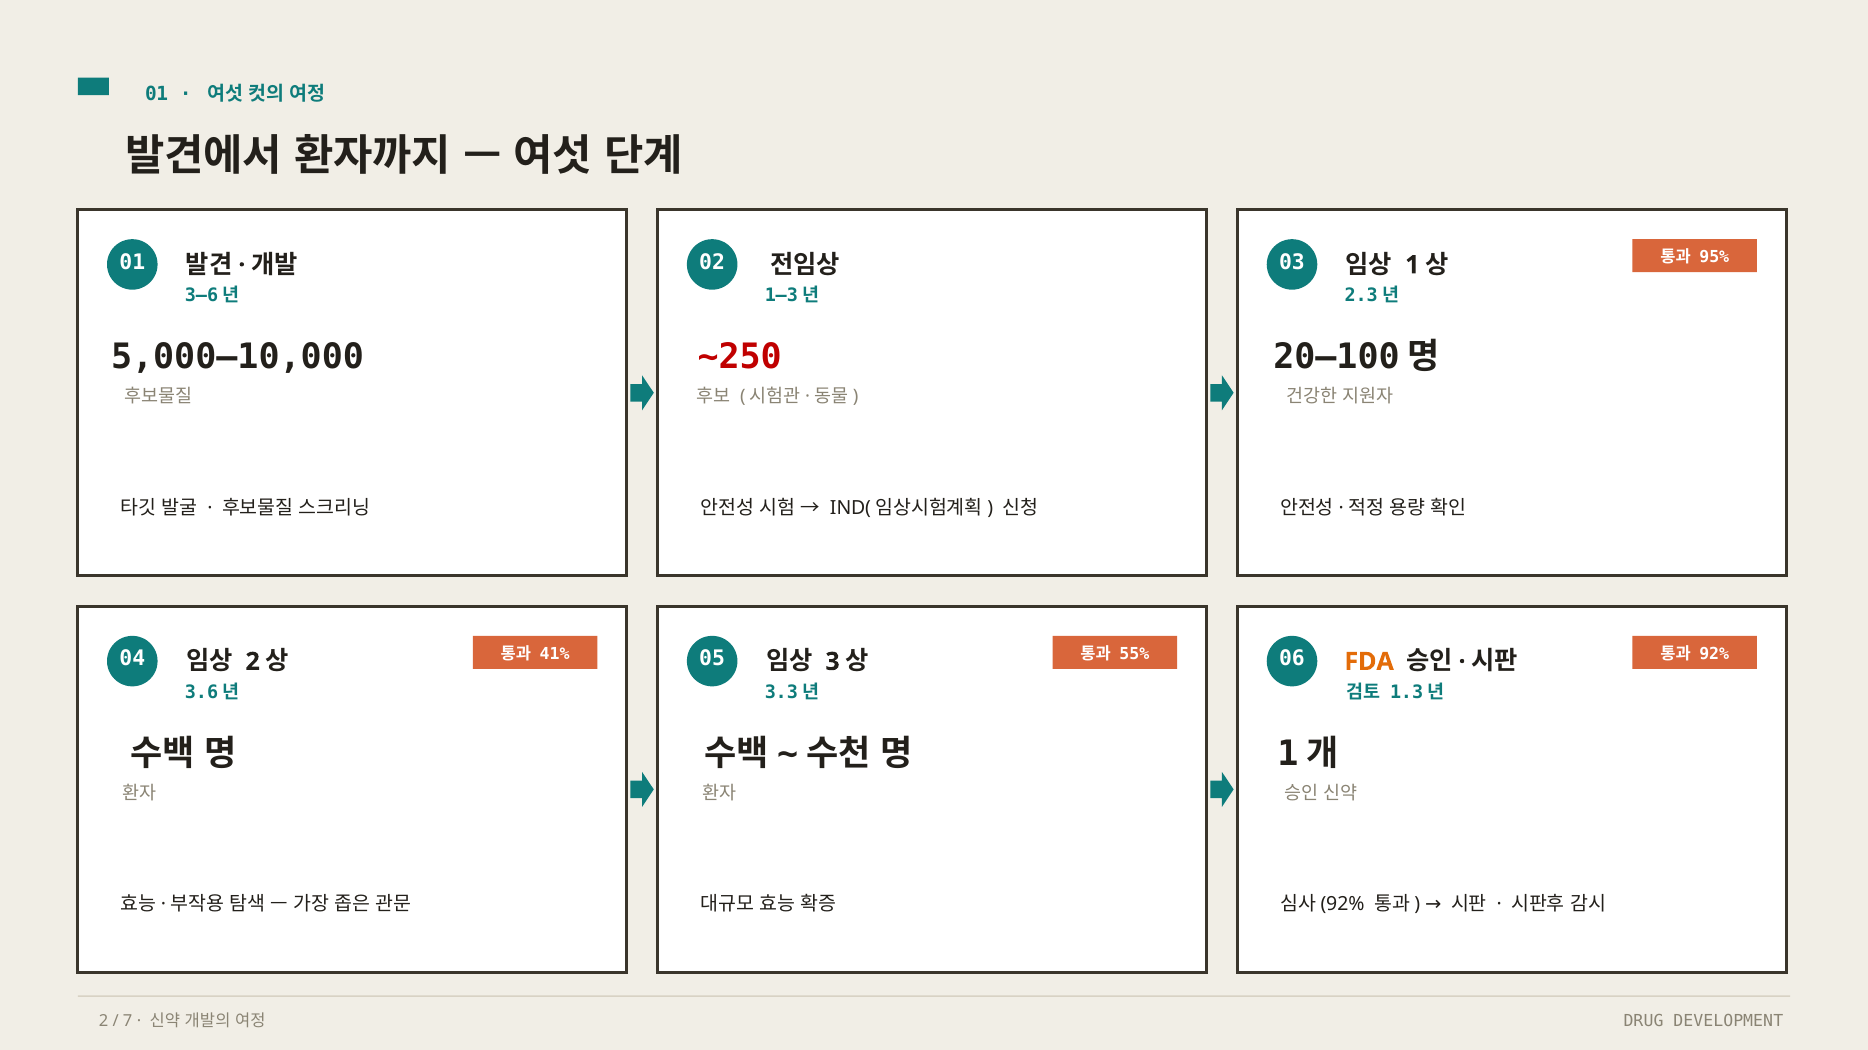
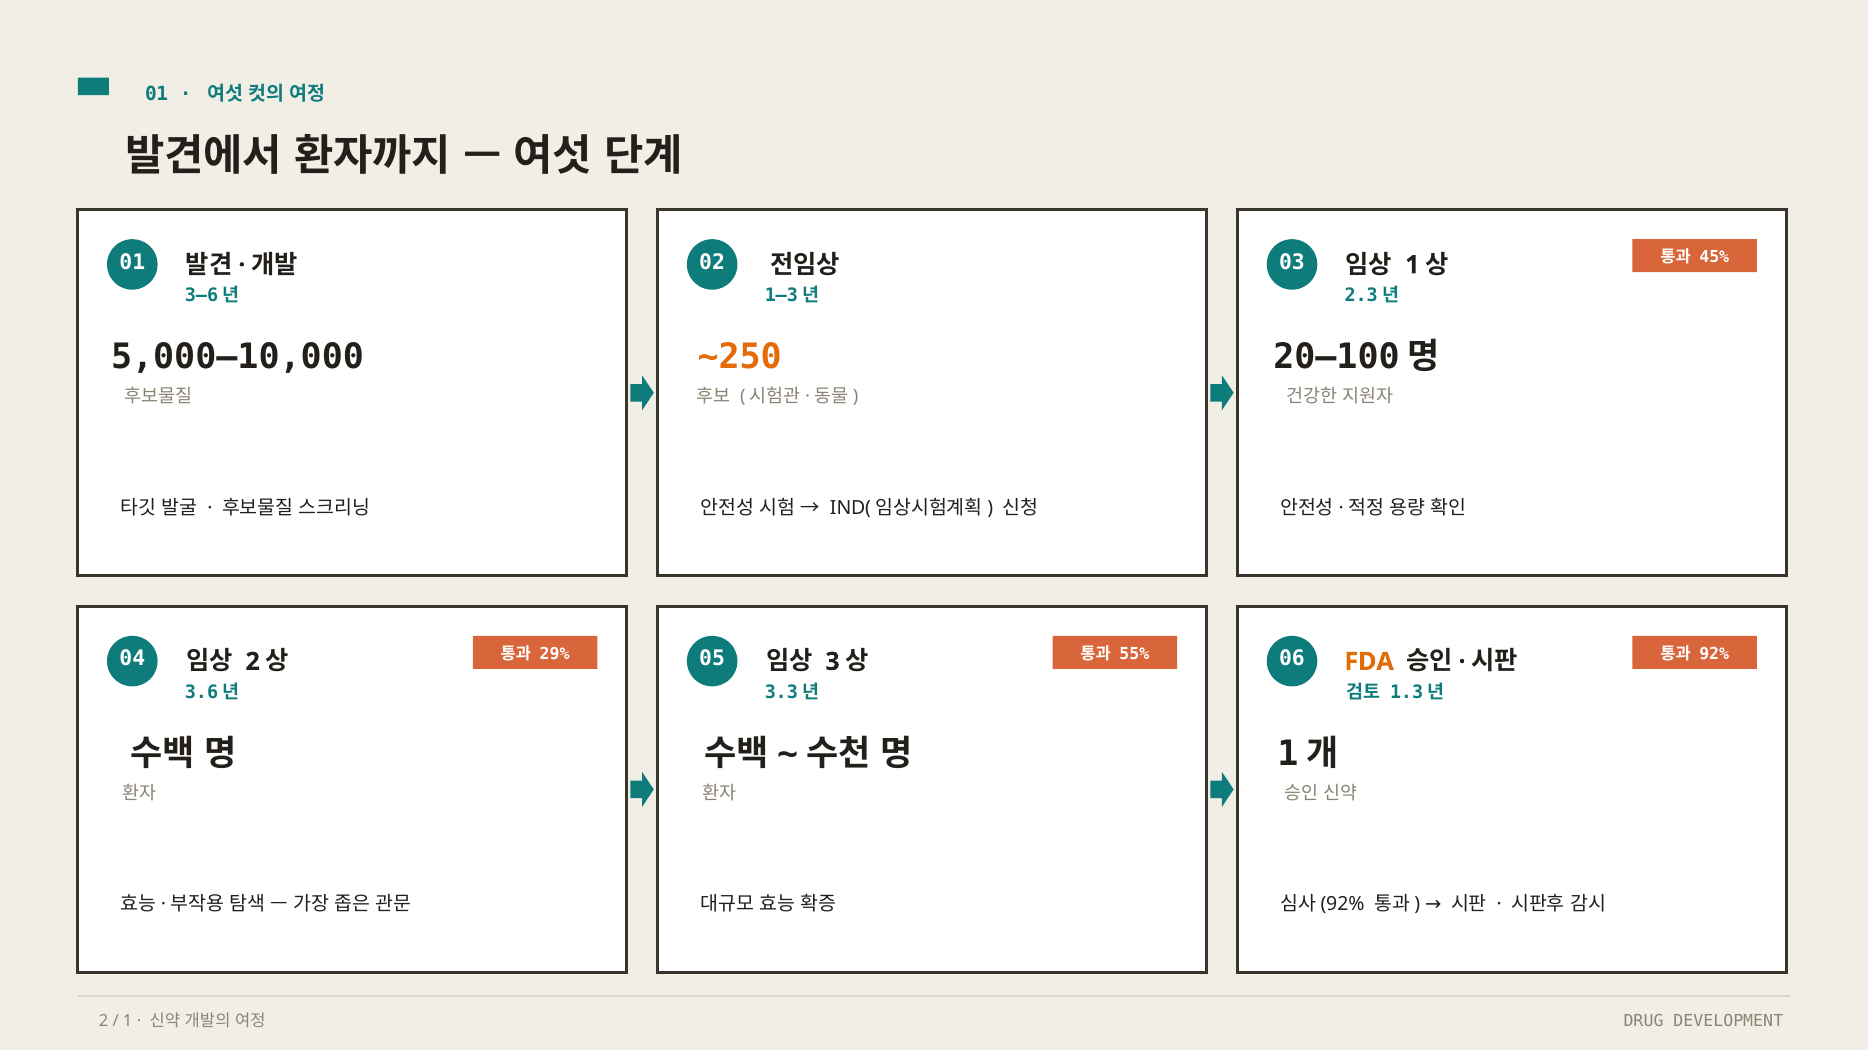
95%: 95% -> 45%
~250 colour: red -> orange
41%: 41% -> 29%
7 at (128, 1022): 7 -> 1
